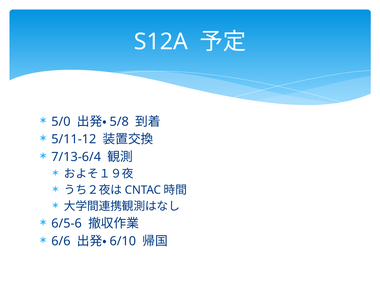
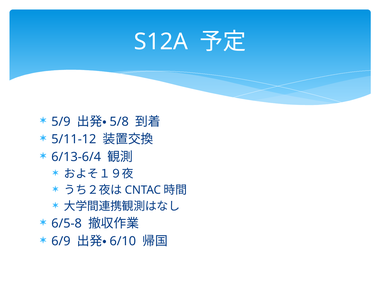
5/0: 5/0 -> 5/9
7/13-6/4: 7/13-6/4 -> 6/13-6/4
6/5-6: 6/5-6 -> 6/5-8
6/6: 6/6 -> 6/9
